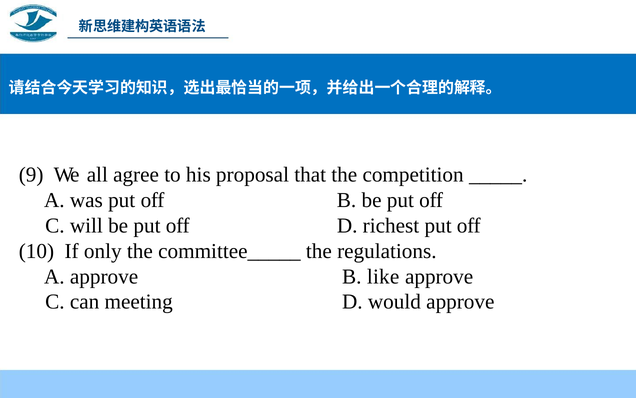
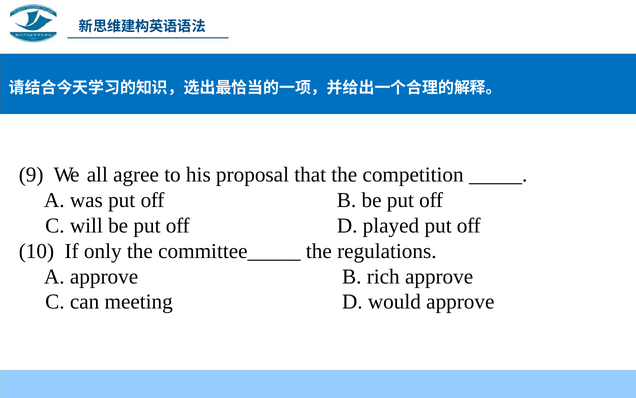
richest: richest -> played
like: like -> rich
